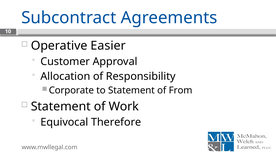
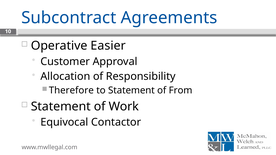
Corporate: Corporate -> Therefore
Therefore: Therefore -> Contactor
